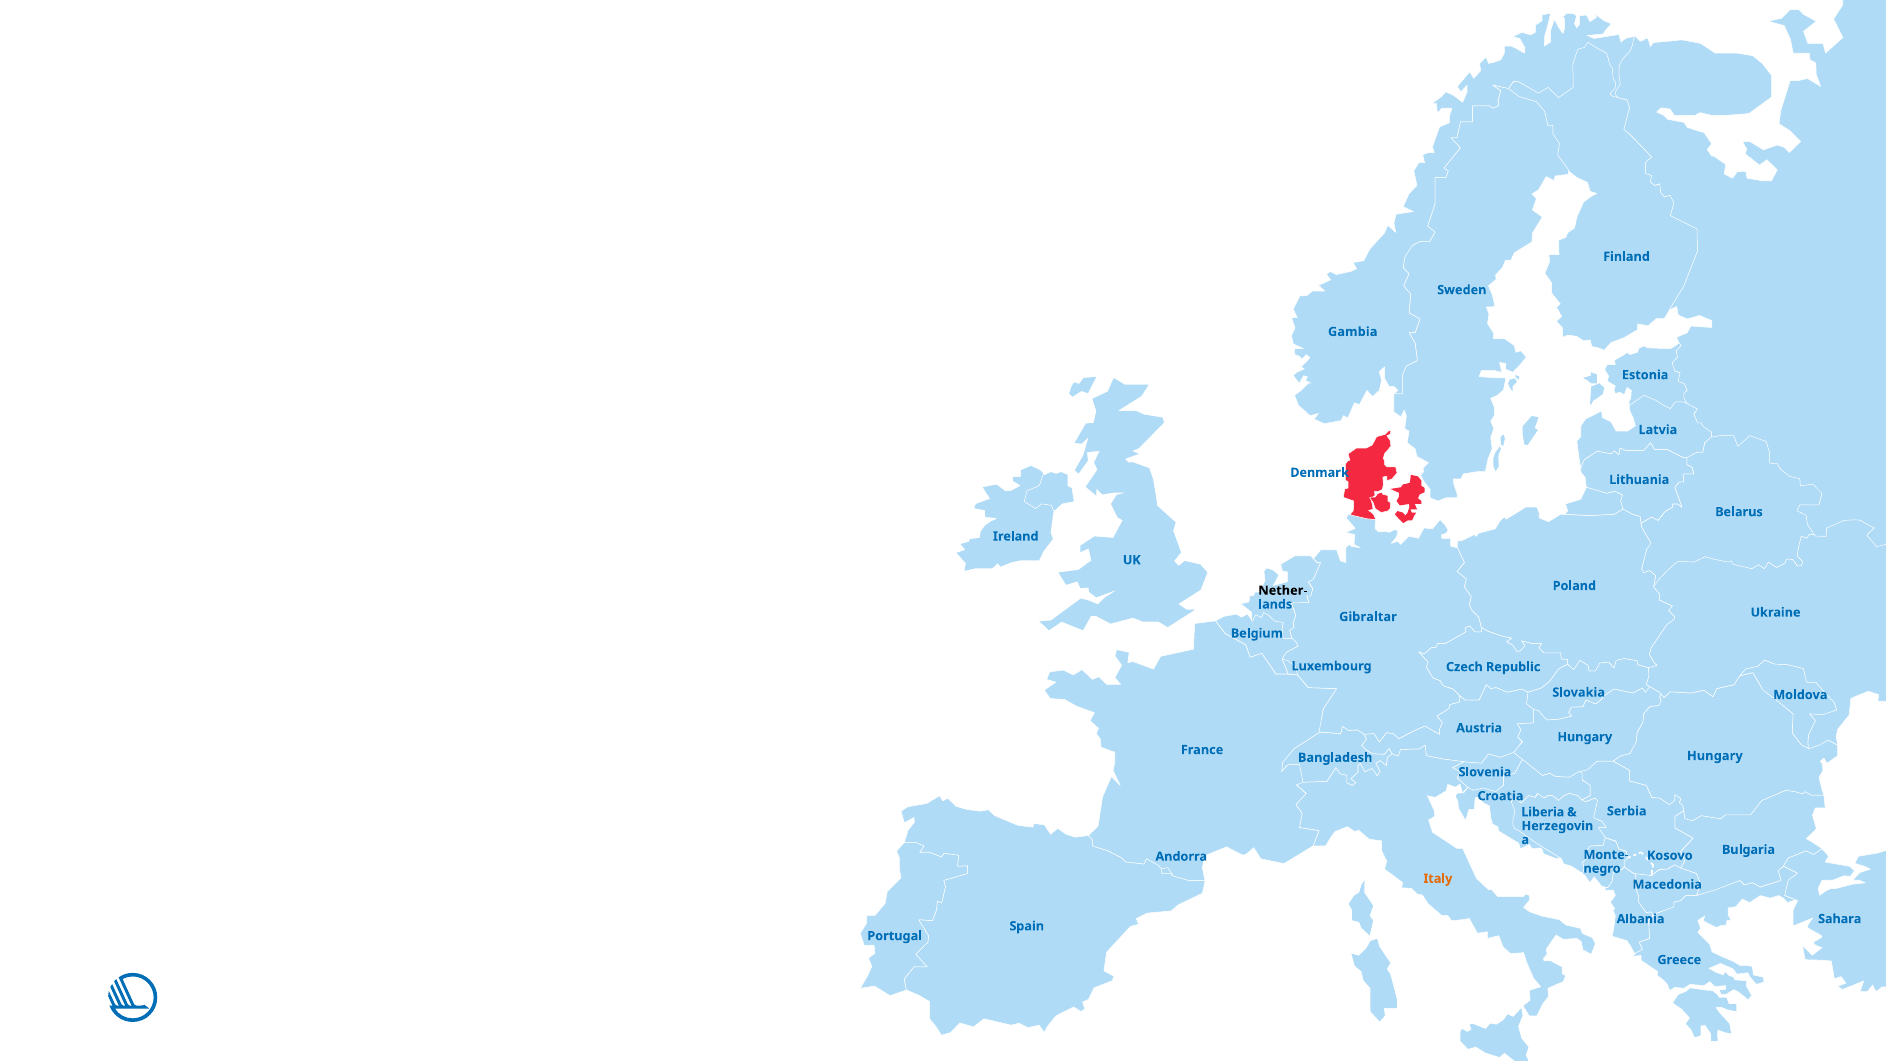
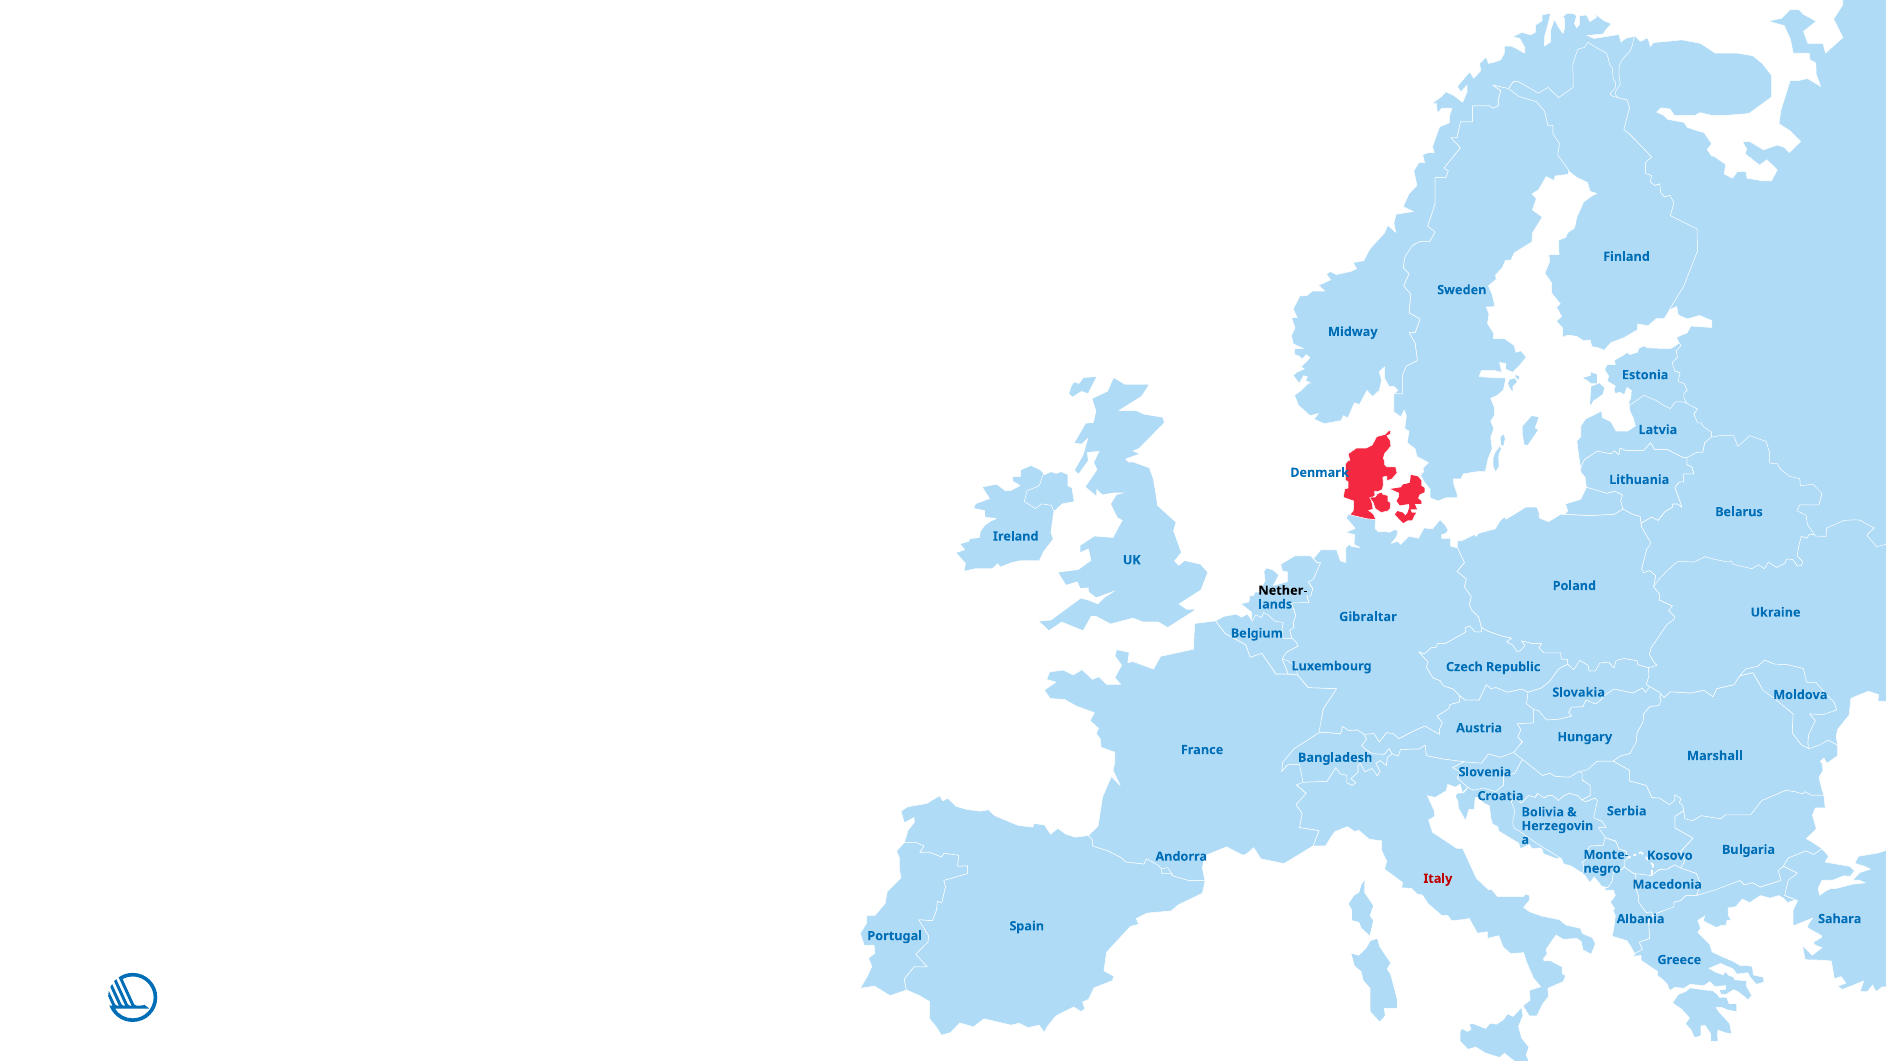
Gambia: Gambia -> Midway
Hungary at (1715, 756): Hungary -> Marshall
Liberia: Liberia -> Bolivia
Italy colour: orange -> red
